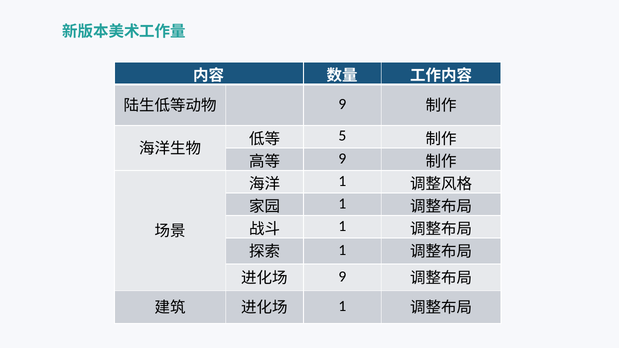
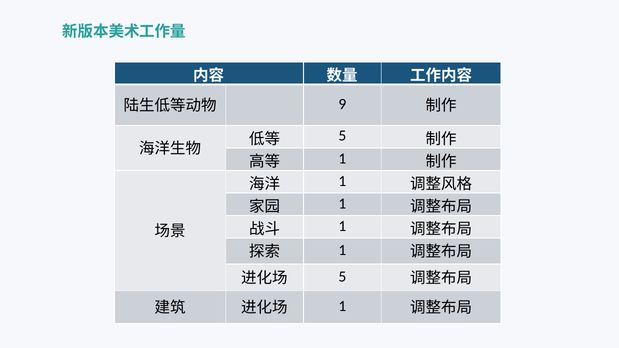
9 at (342, 158): 9 -> 1
9 at (342, 277): 9 -> 5
